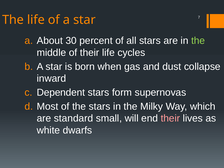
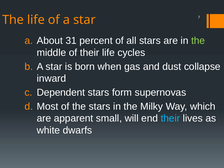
30: 30 -> 31
standard: standard -> apparent
their at (170, 118) colour: pink -> light blue
